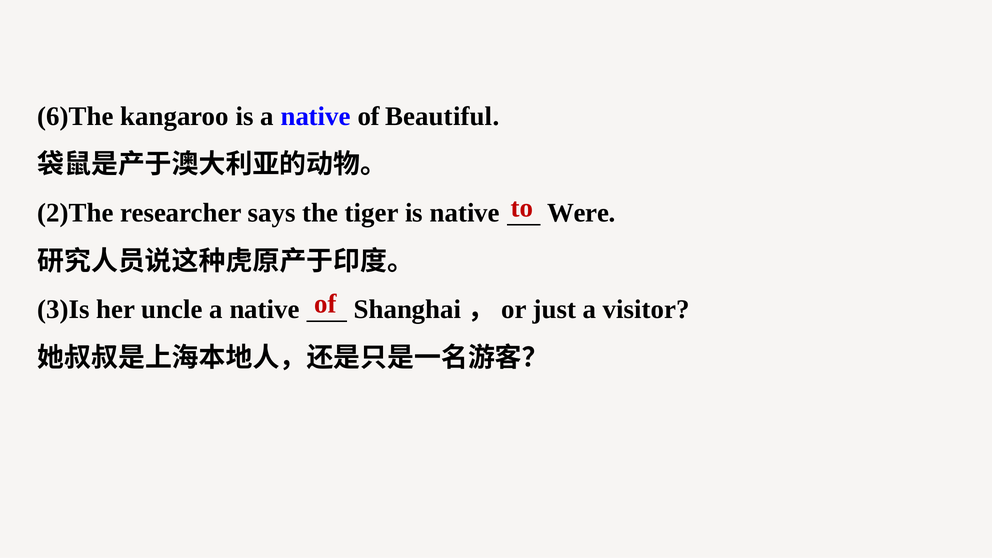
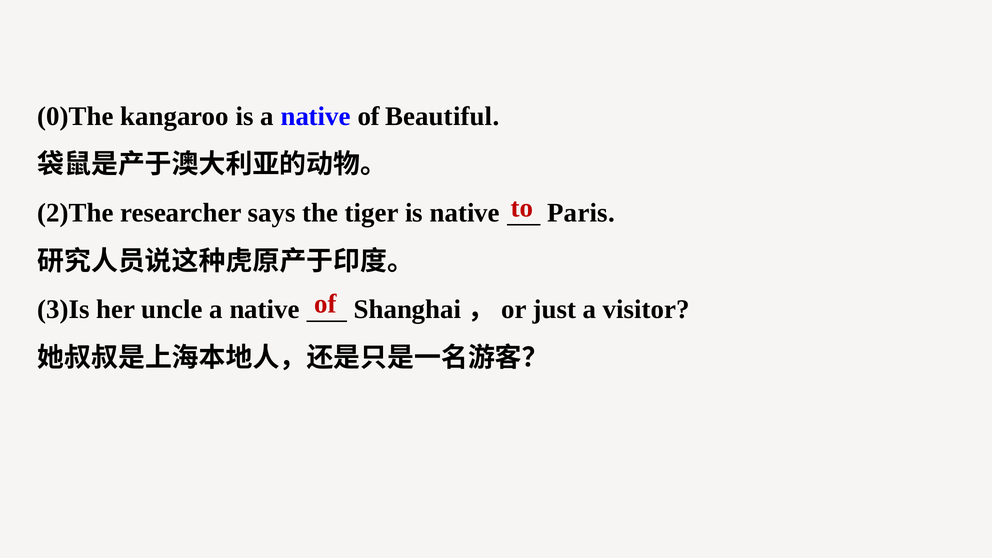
6)The: 6)The -> 0)The
Were: Were -> Paris
